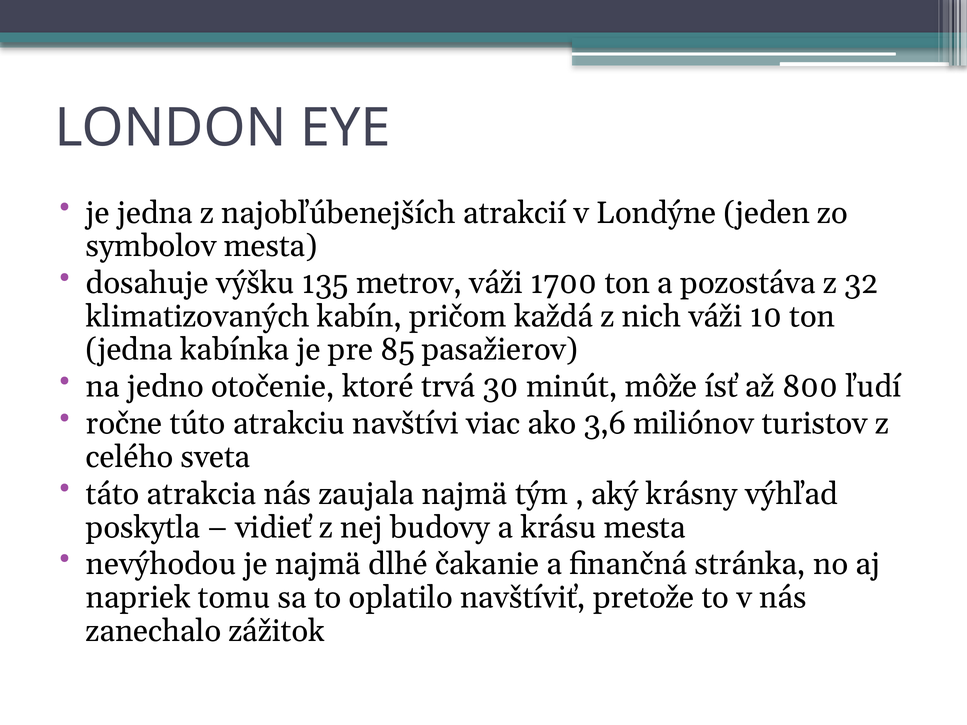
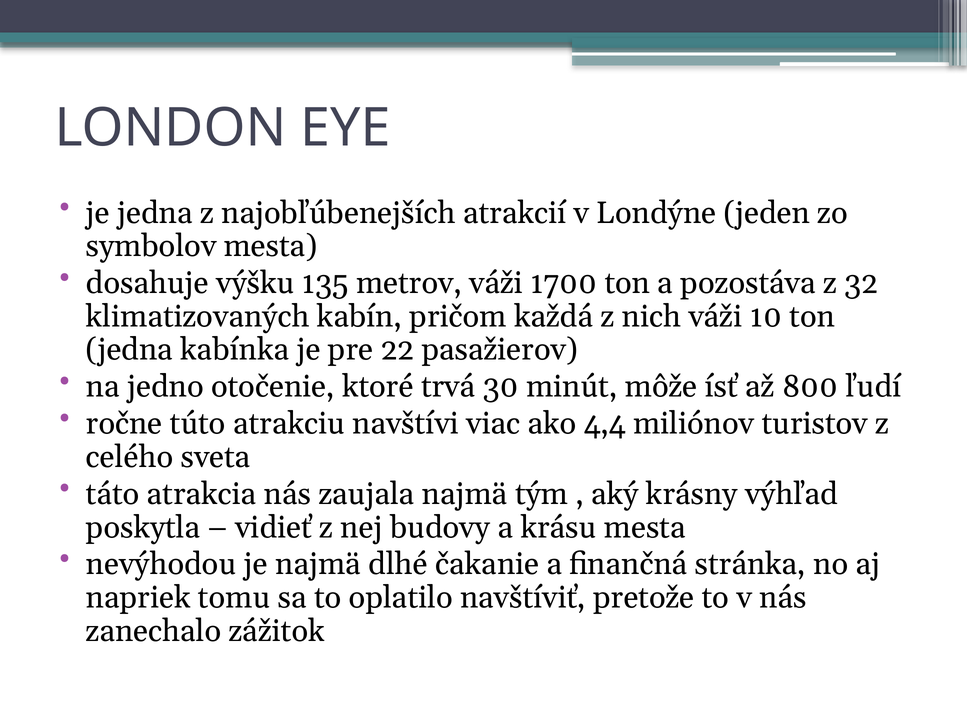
85: 85 -> 22
3,6: 3,6 -> 4,4
